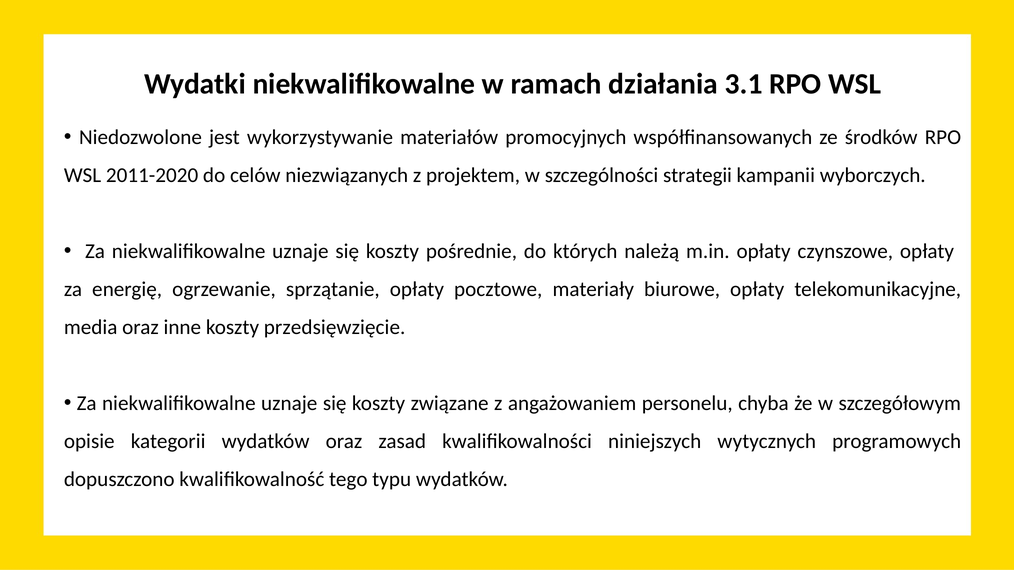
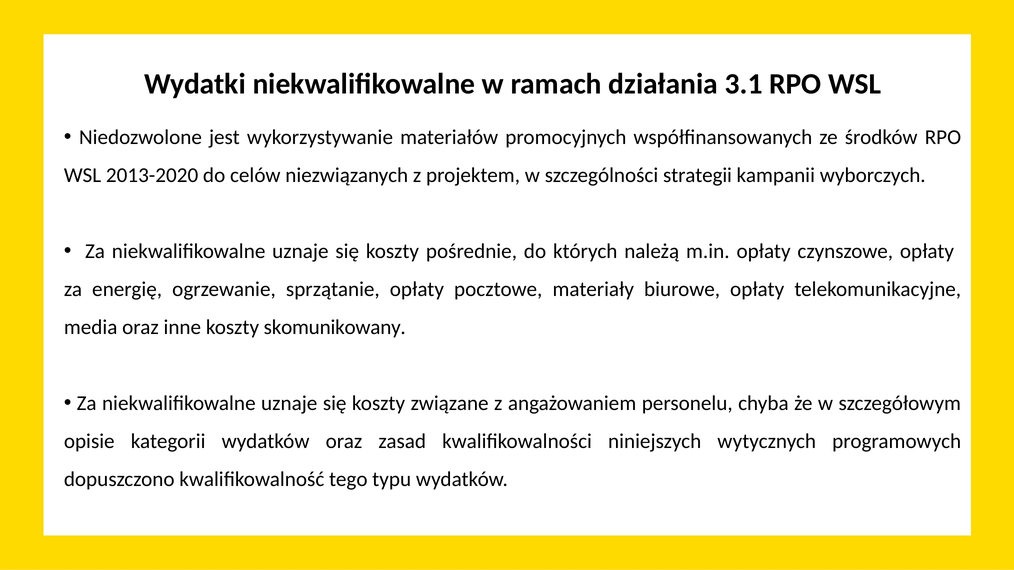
2011-2020: 2011-2020 -> 2013-2020
przedsięwzięcie: przedsięwzięcie -> skomunikowany
